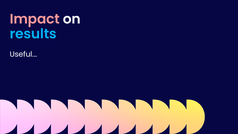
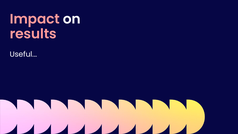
results colour: light blue -> pink
